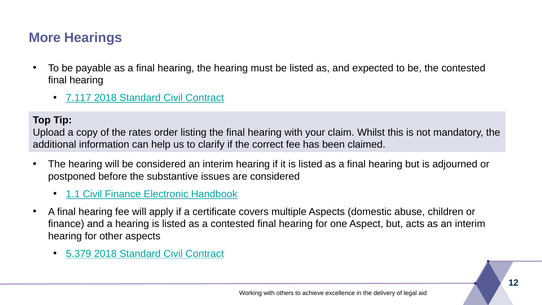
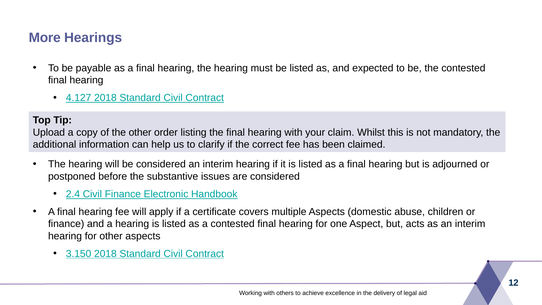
7.117: 7.117 -> 4.127
the rates: rates -> other
1.1: 1.1 -> 2.4
5.379: 5.379 -> 3.150
